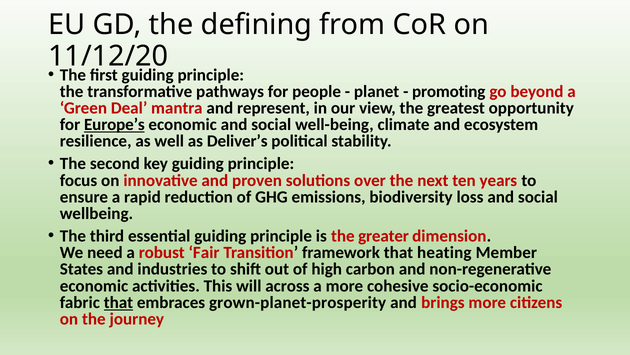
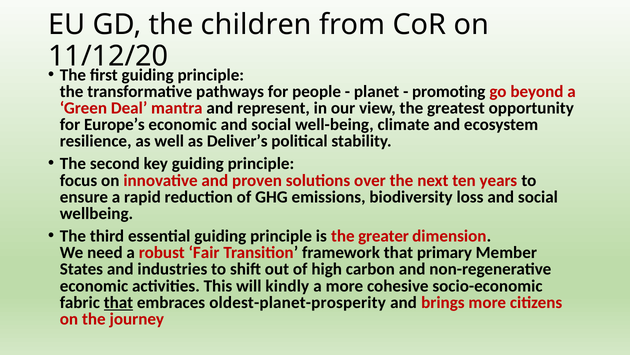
defining: defining -> children
Europe’s underline: present -> none
heating: heating -> primary
across: across -> kindly
grown-planet-prosperity: grown-planet-prosperity -> oldest-planet-prosperity
